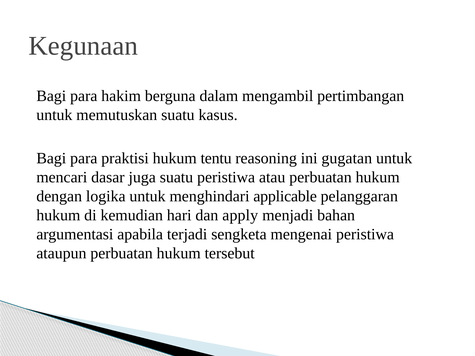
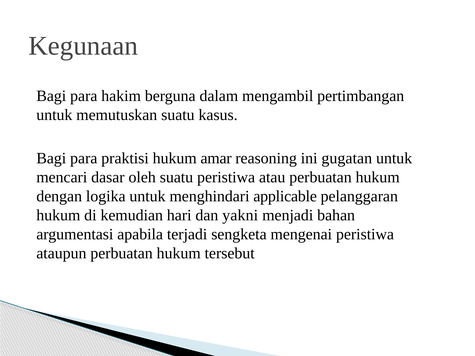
tentu: tentu -> amar
juga: juga -> oleh
apply: apply -> yakni
